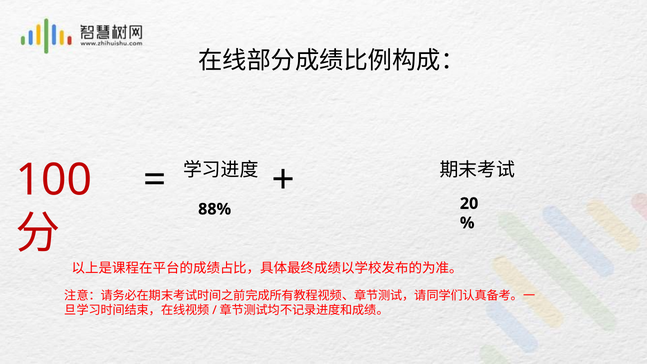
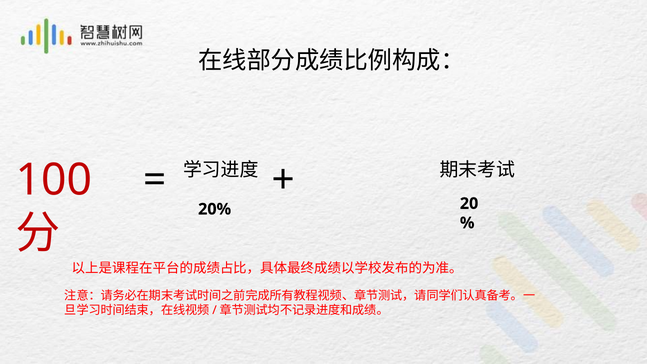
88%: 88% -> 20%
